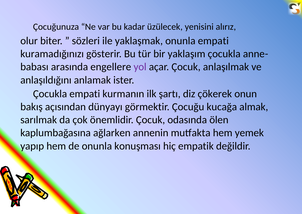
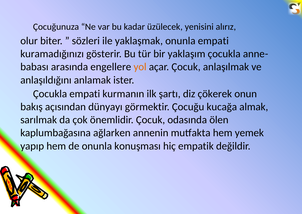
yol colour: purple -> orange
